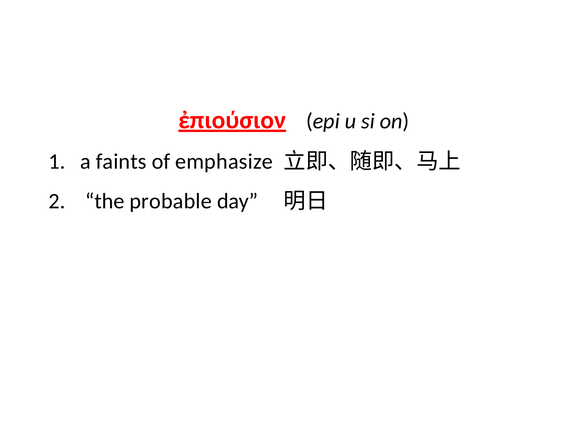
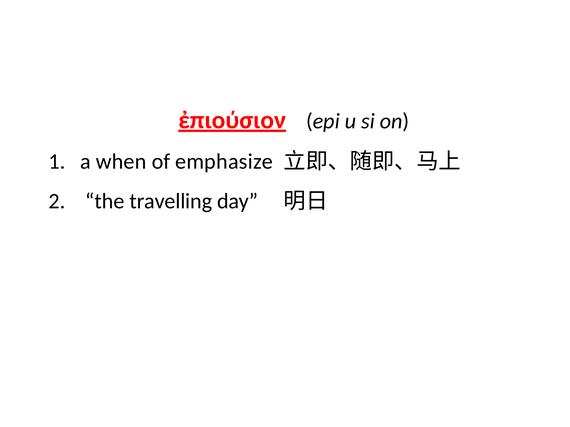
faints: faints -> when
probable: probable -> travelling
